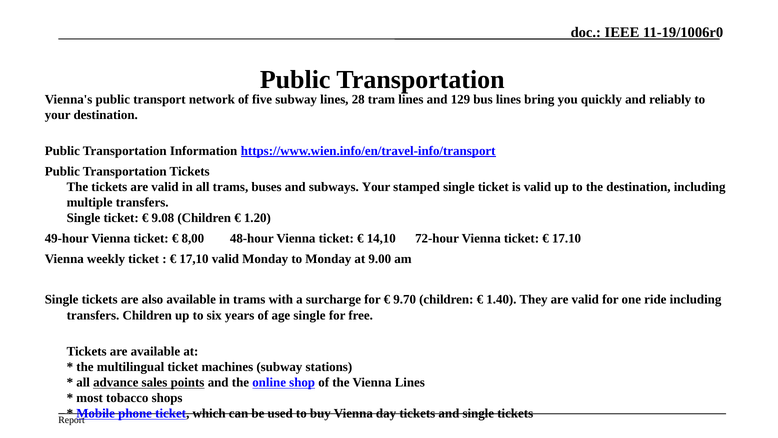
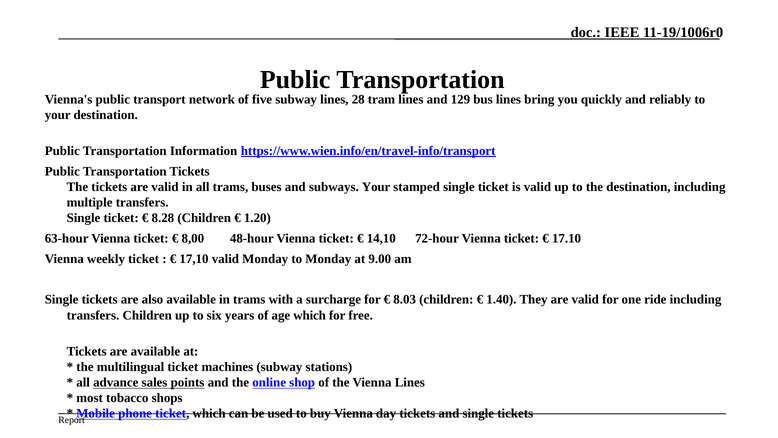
9.08: 9.08 -> 8.28
49-hour: 49-hour -> 63-hour
9.70: 9.70 -> 8.03
age single: single -> which
